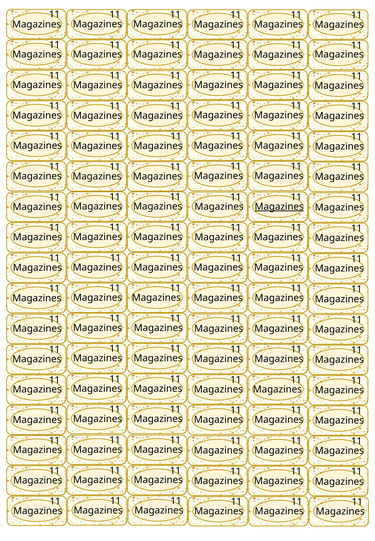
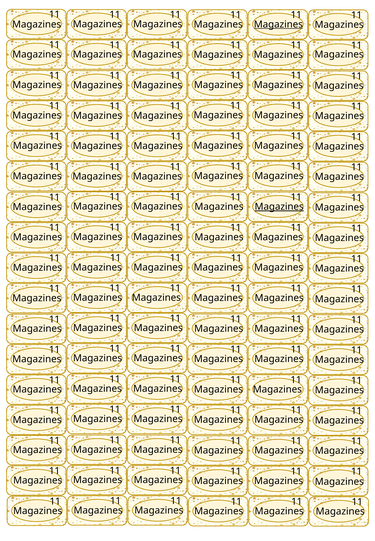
Magazines at (278, 24) underline: none -> present
